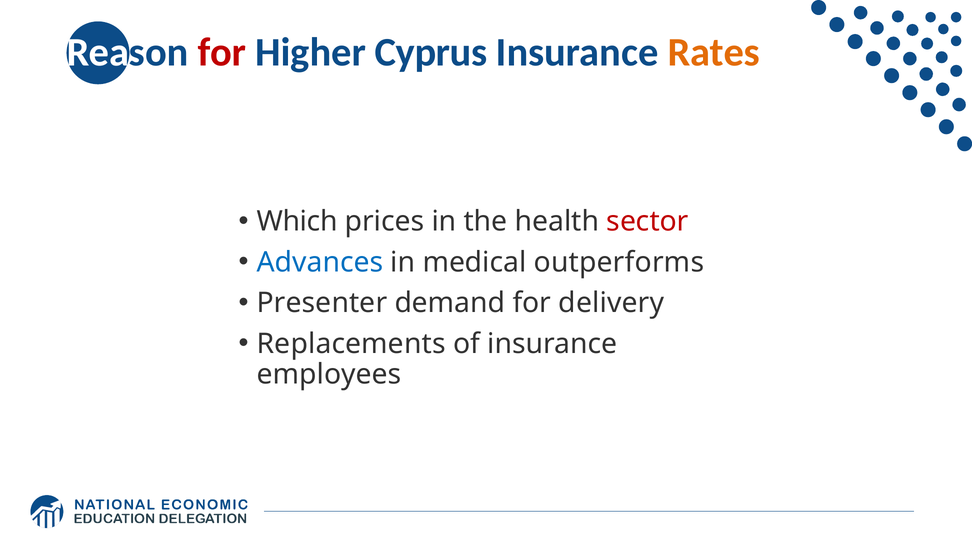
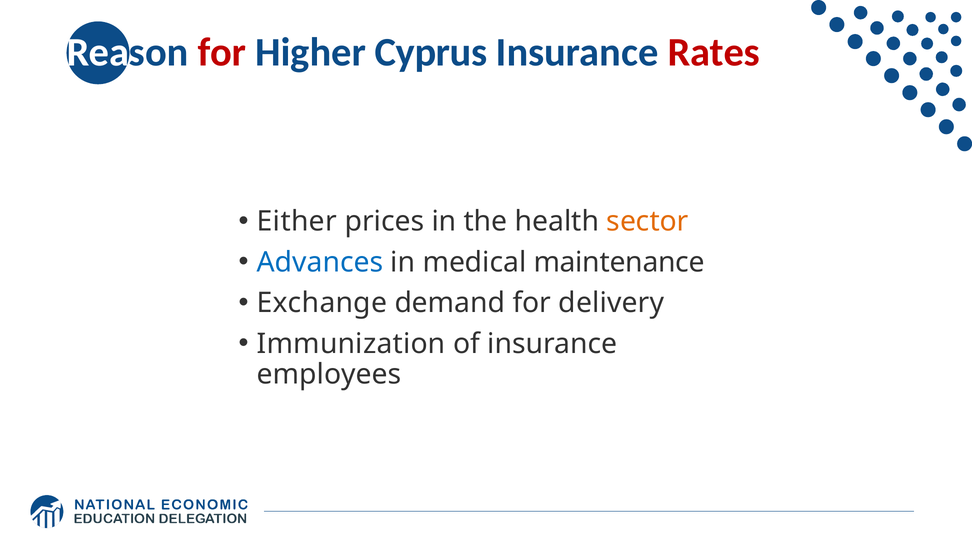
Rates colour: orange -> red
Which: Which -> Either
sector colour: red -> orange
outperforms: outperforms -> maintenance
Presenter: Presenter -> Exchange
Replacements: Replacements -> Immunization
